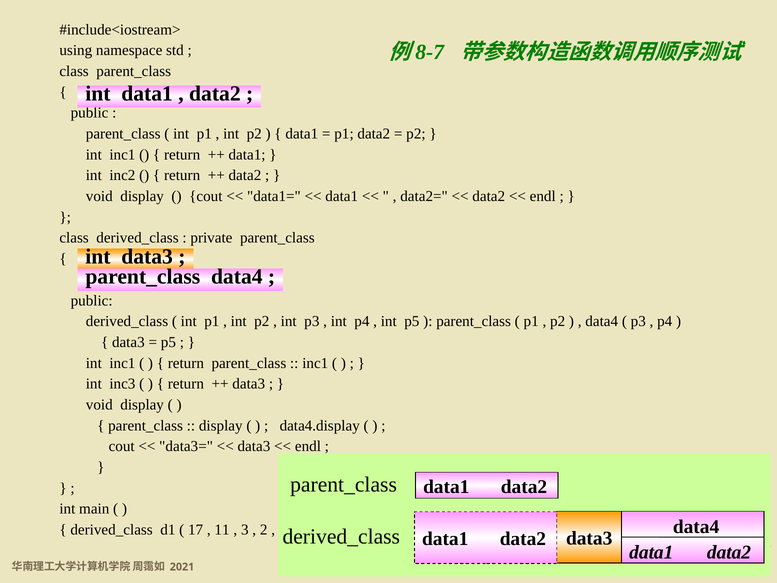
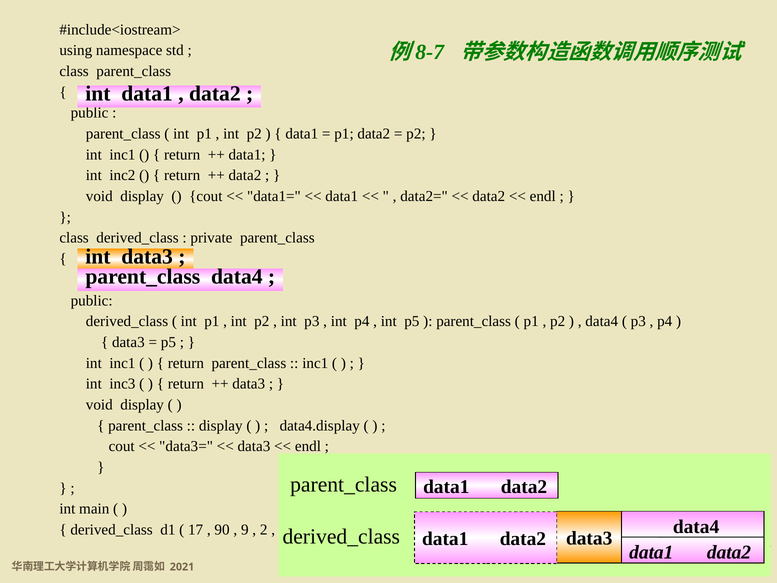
11: 11 -> 90
3: 3 -> 9
